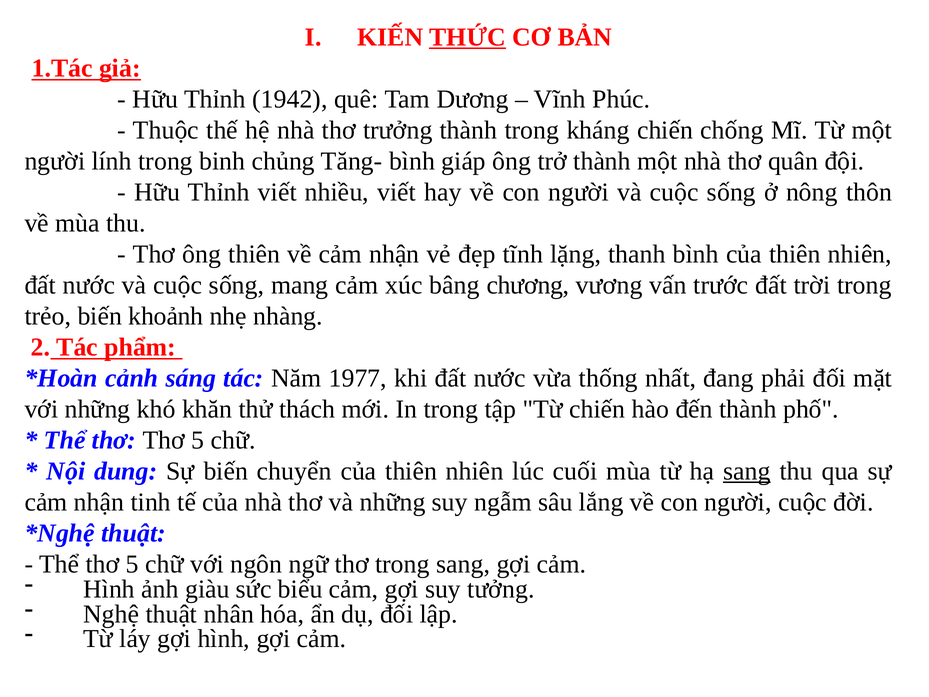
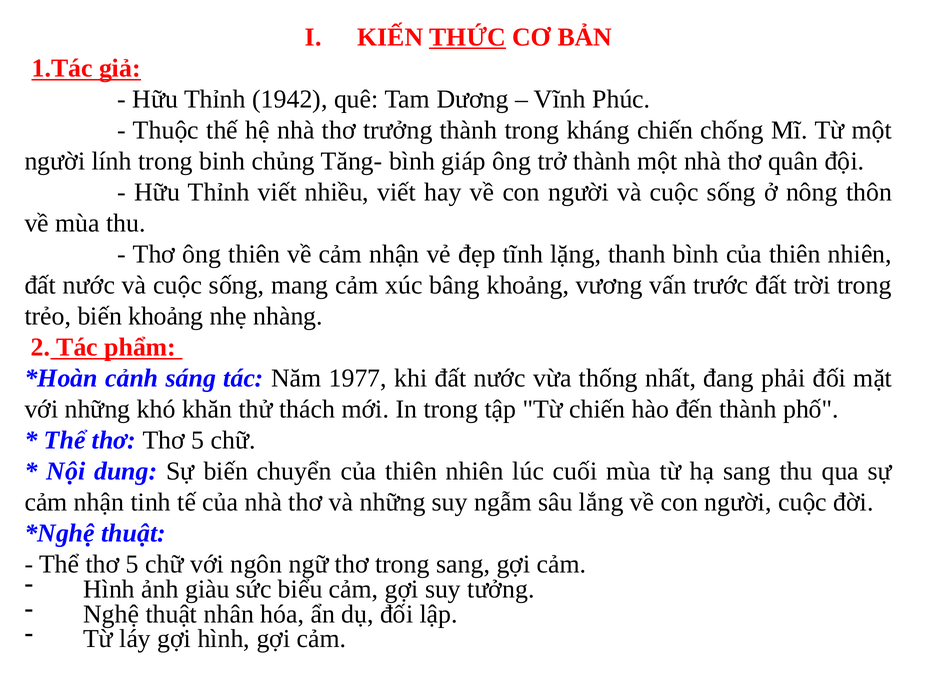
bâng chương: chương -> khoảng
biến khoảnh: khoảnh -> khoảng
sang at (747, 471) underline: present -> none
